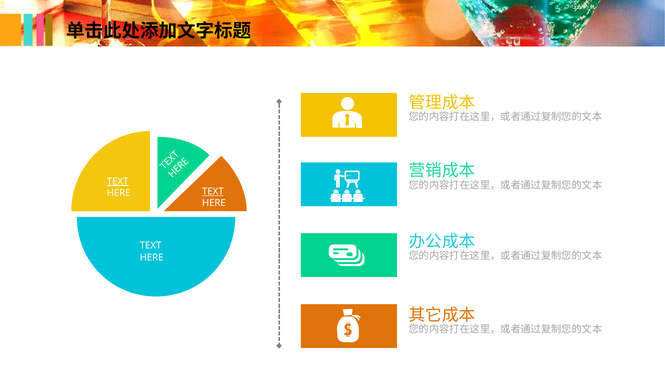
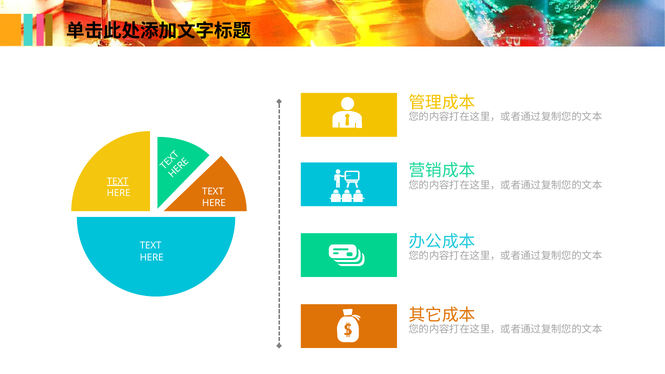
TEXT at (213, 192) underline: present -> none
